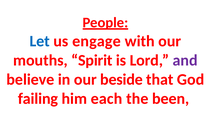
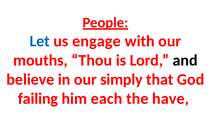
Spirit: Spirit -> Thou
and colour: purple -> black
beside: beside -> simply
been: been -> have
